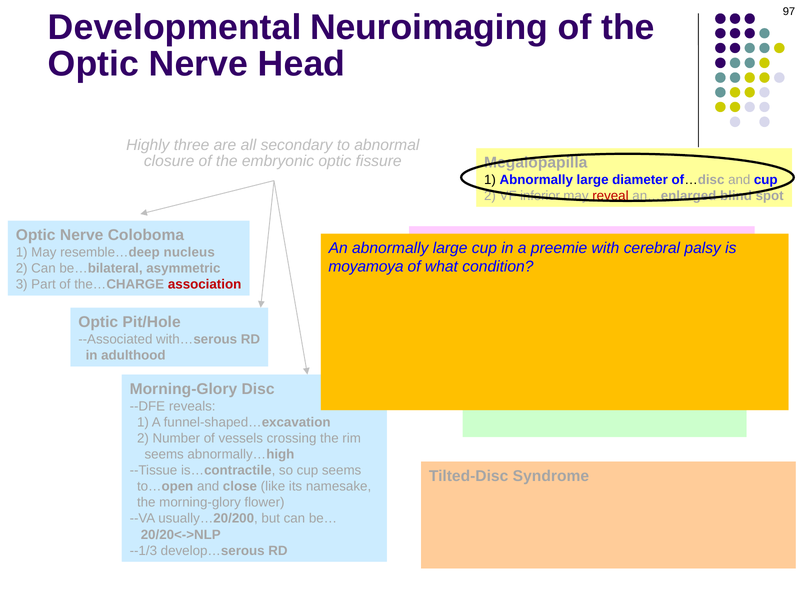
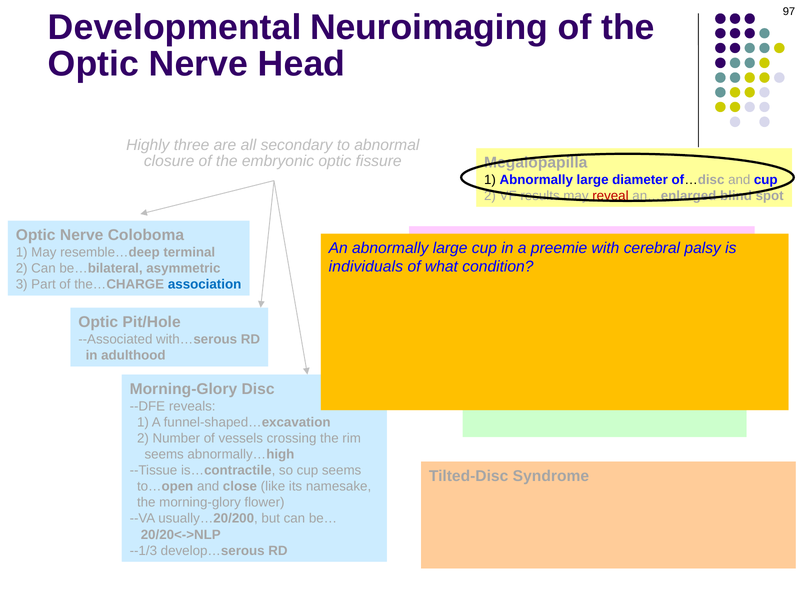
inferior: inferior -> results
nucleus: nucleus -> terminal
moyamoya: moyamoya -> individuals
association colour: red -> blue
